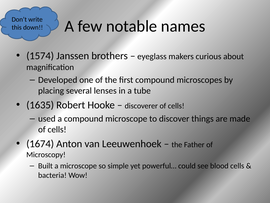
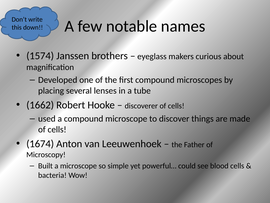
1635: 1635 -> 1662
